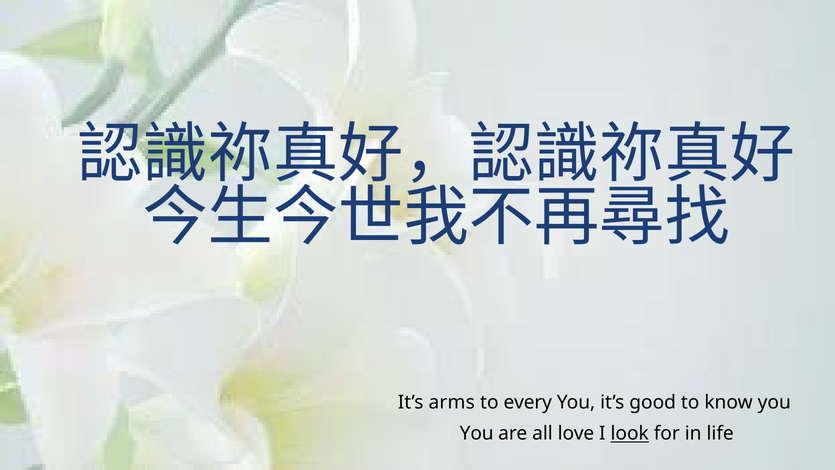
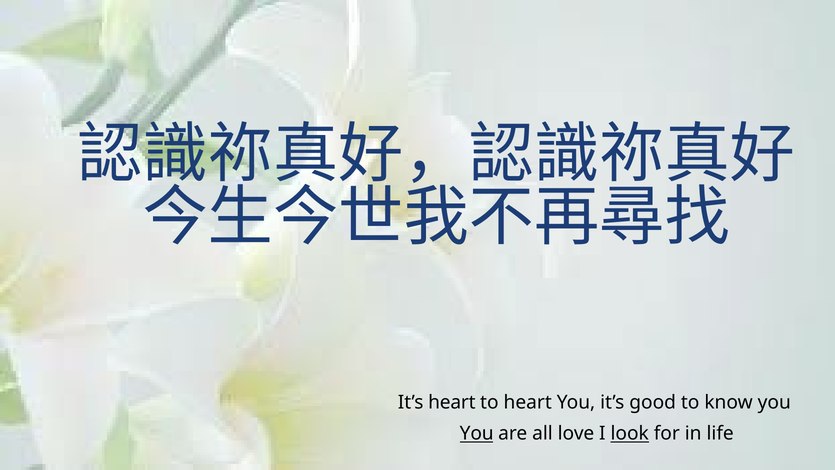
It’s arms: arms -> heart
to every: every -> heart
You at (477, 433) underline: none -> present
